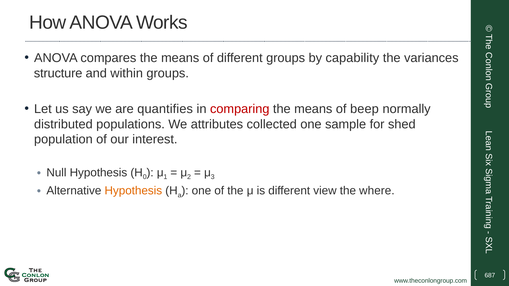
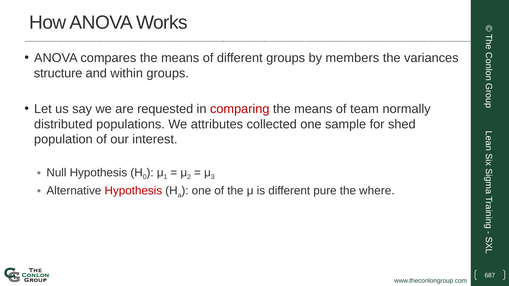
capability: capability -> members
quantifies: quantifies -> requested
beep: beep -> team
Hypothesis at (133, 191) colour: orange -> red
view: view -> pure
